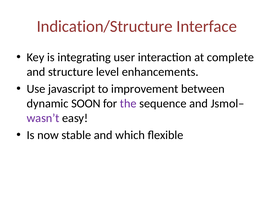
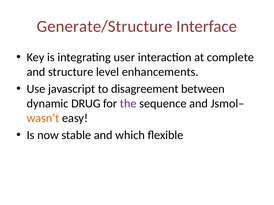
Indication/Structure: Indication/Structure -> Generate/Structure
improvement: improvement -> disagreement
SOON: SOON -> DRUG
wasn’t colour: purple -> orange
